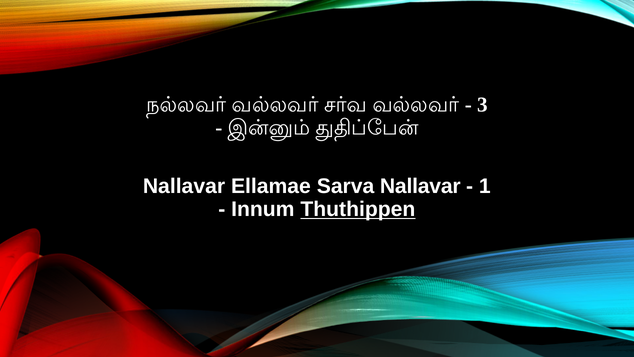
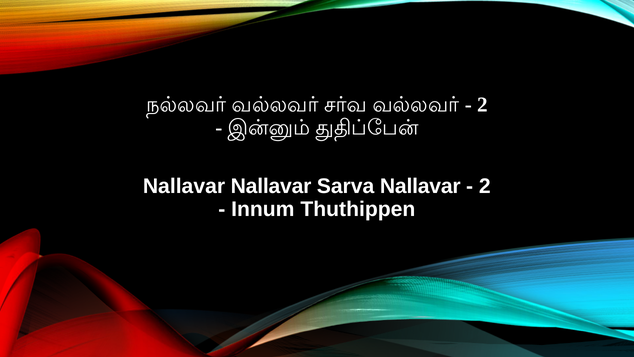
3 at (482, 105): 3 -> 2
Nallavar Ellamae: Ellamae -> Nallavar
1 at (485, 186): 1 -> 2
Thuthippen underline: present -> none
